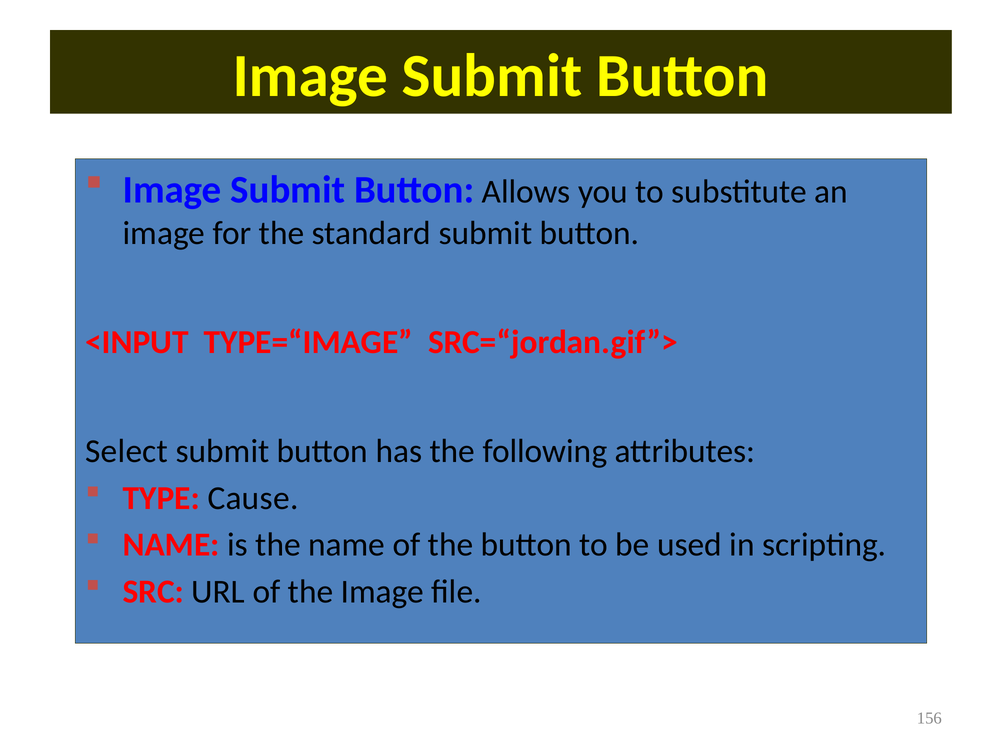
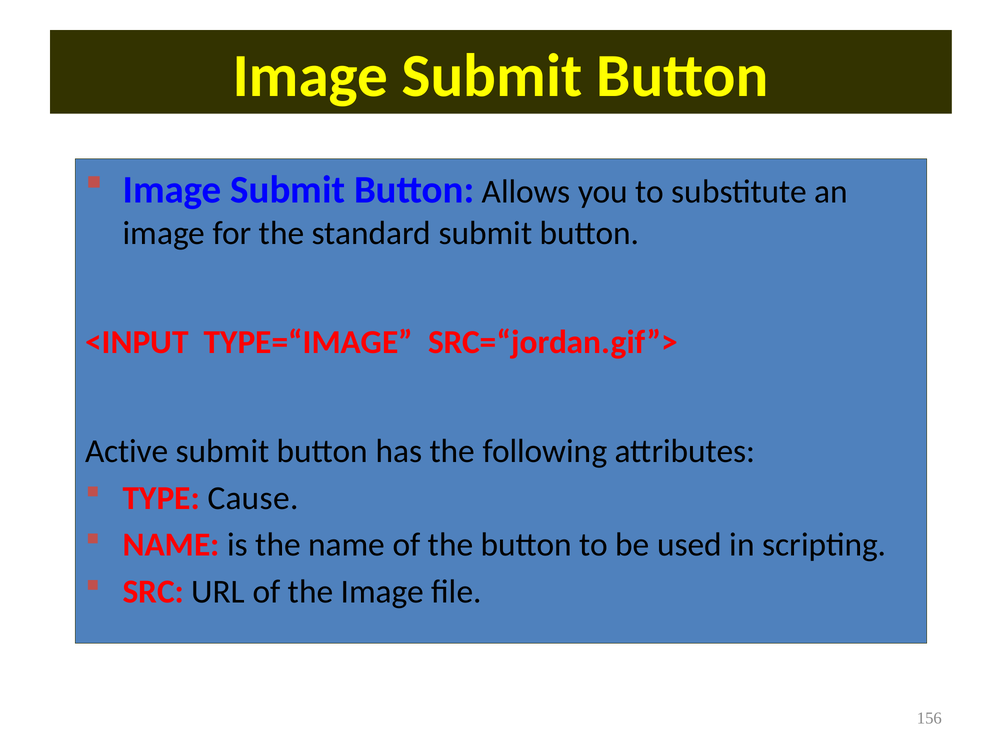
Select: Select -> Active
